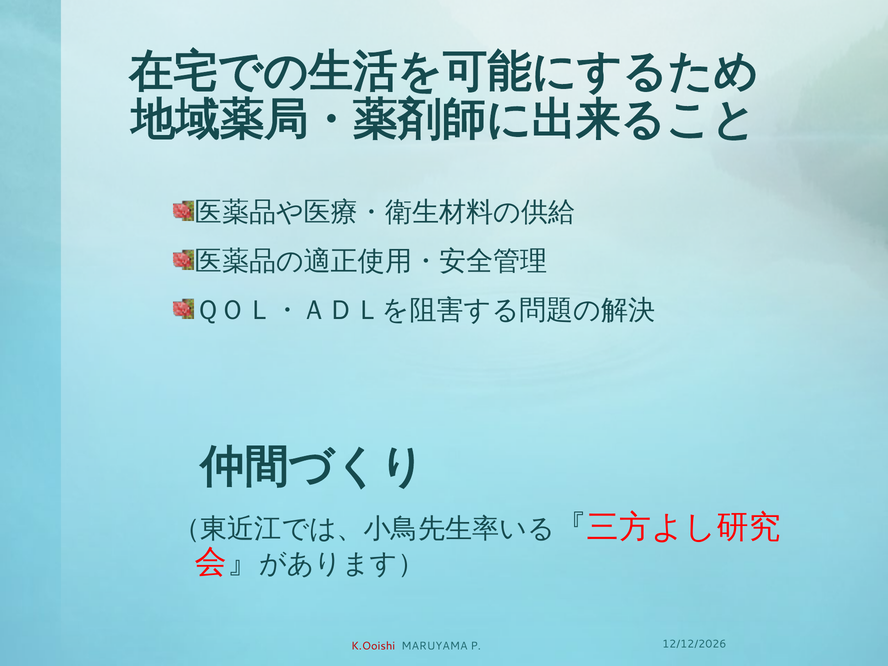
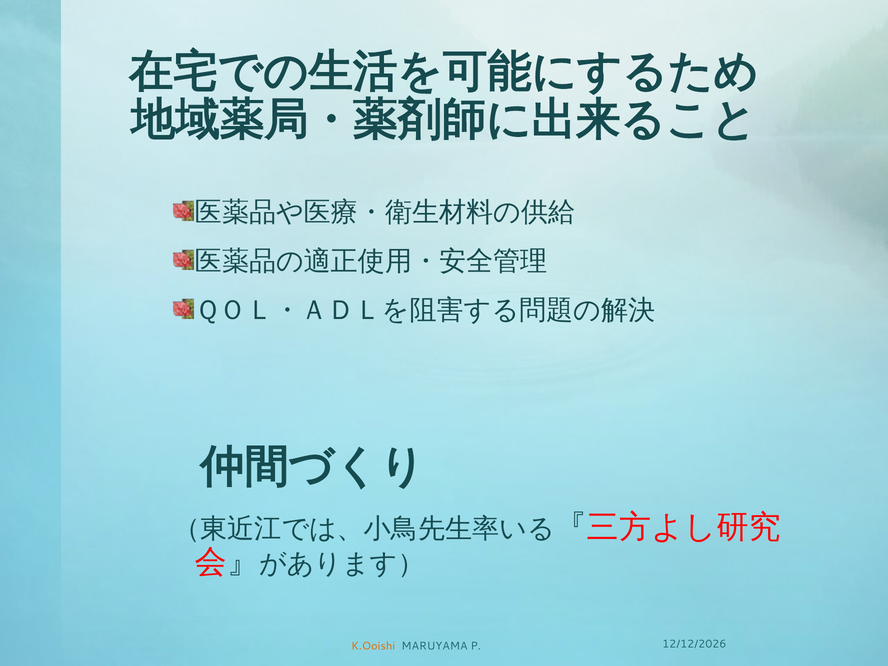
K.Ooishi colour: red -> orange
